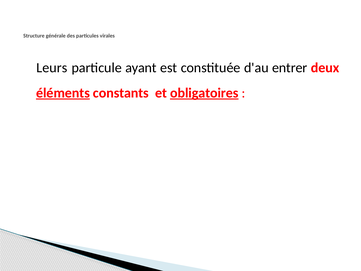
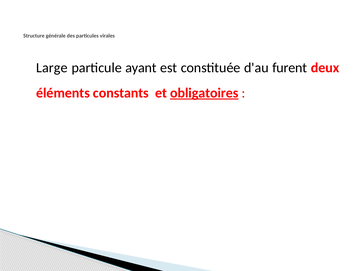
Leurs: Leurs -> Large
entrer: entrer -> furent
éléments underline: present -> none
